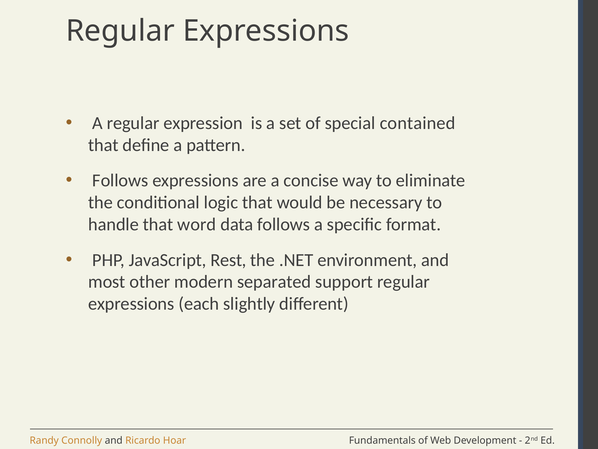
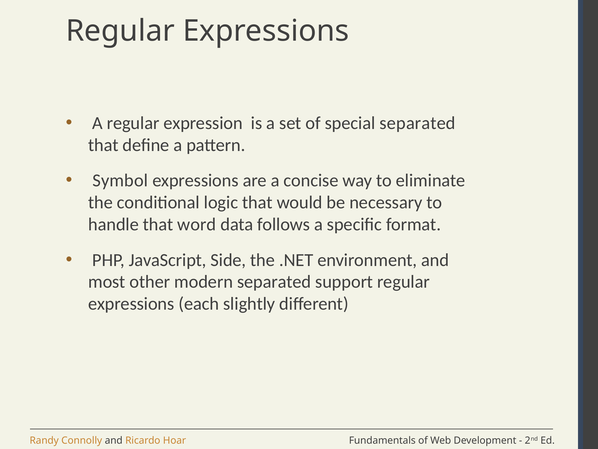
special contained: contained -> separated
Follows at (120, 180): Follows -> Symbol
Rest: Rest -> Side
